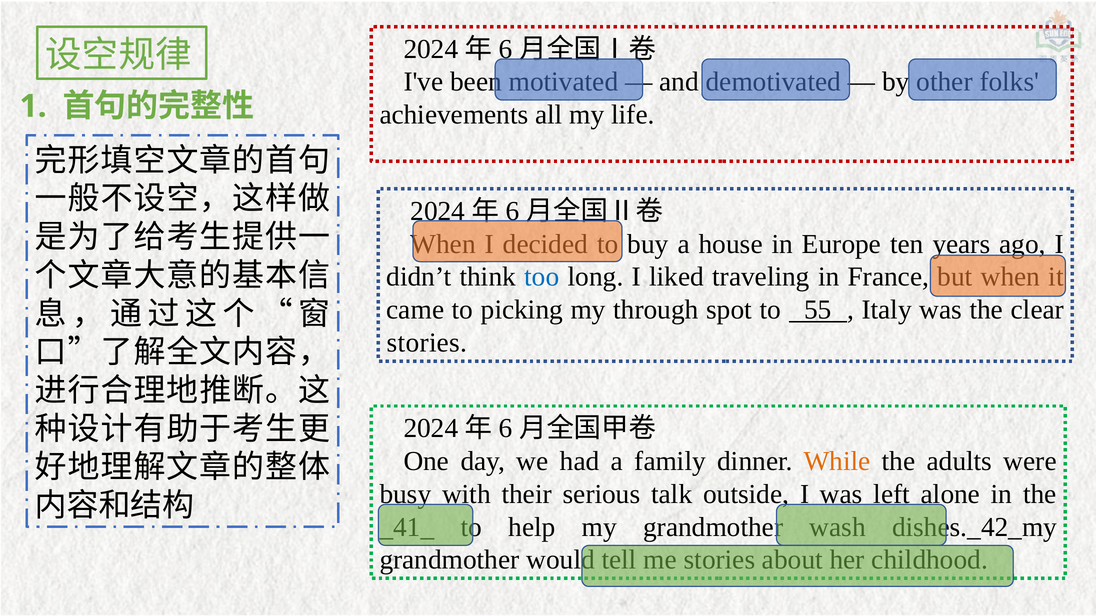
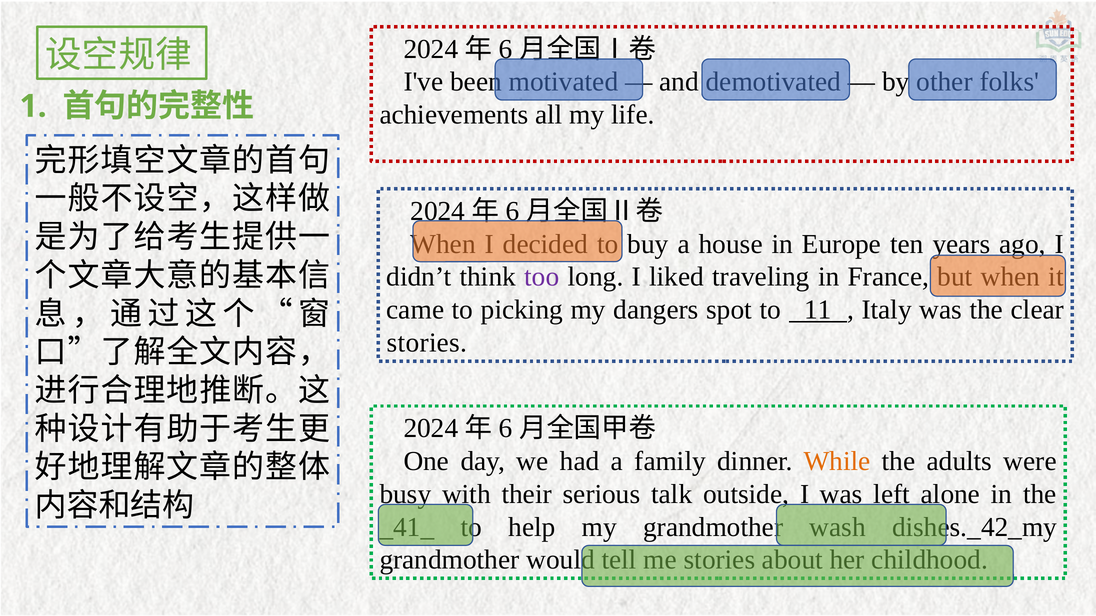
too colour: blue -> purple
through: through -> dangers
55: 55 -> 11
